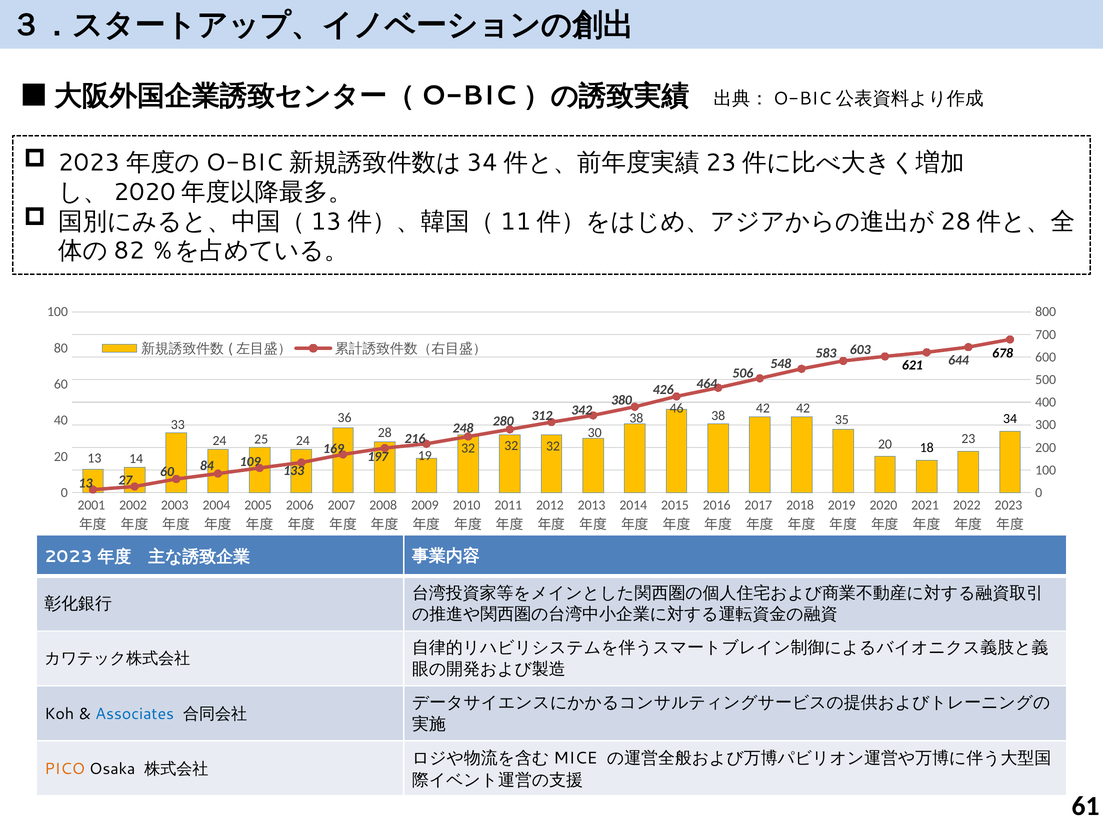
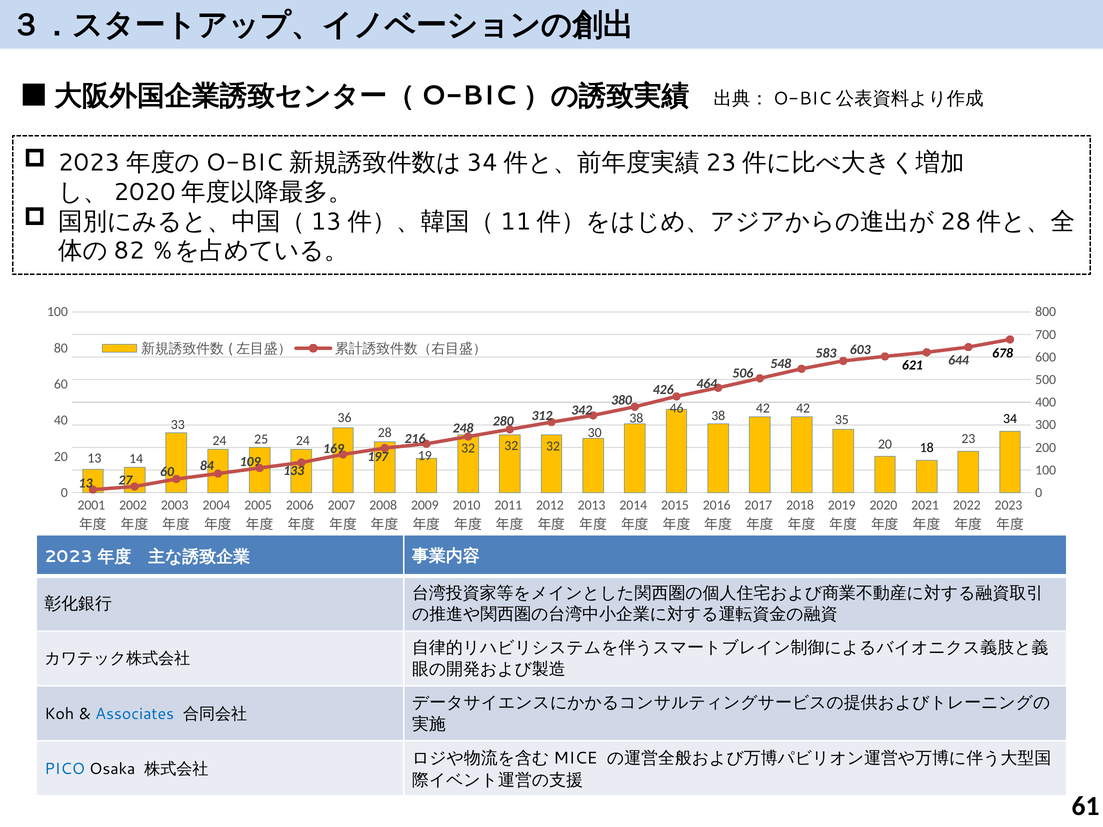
PICO colour: orange -> blue
